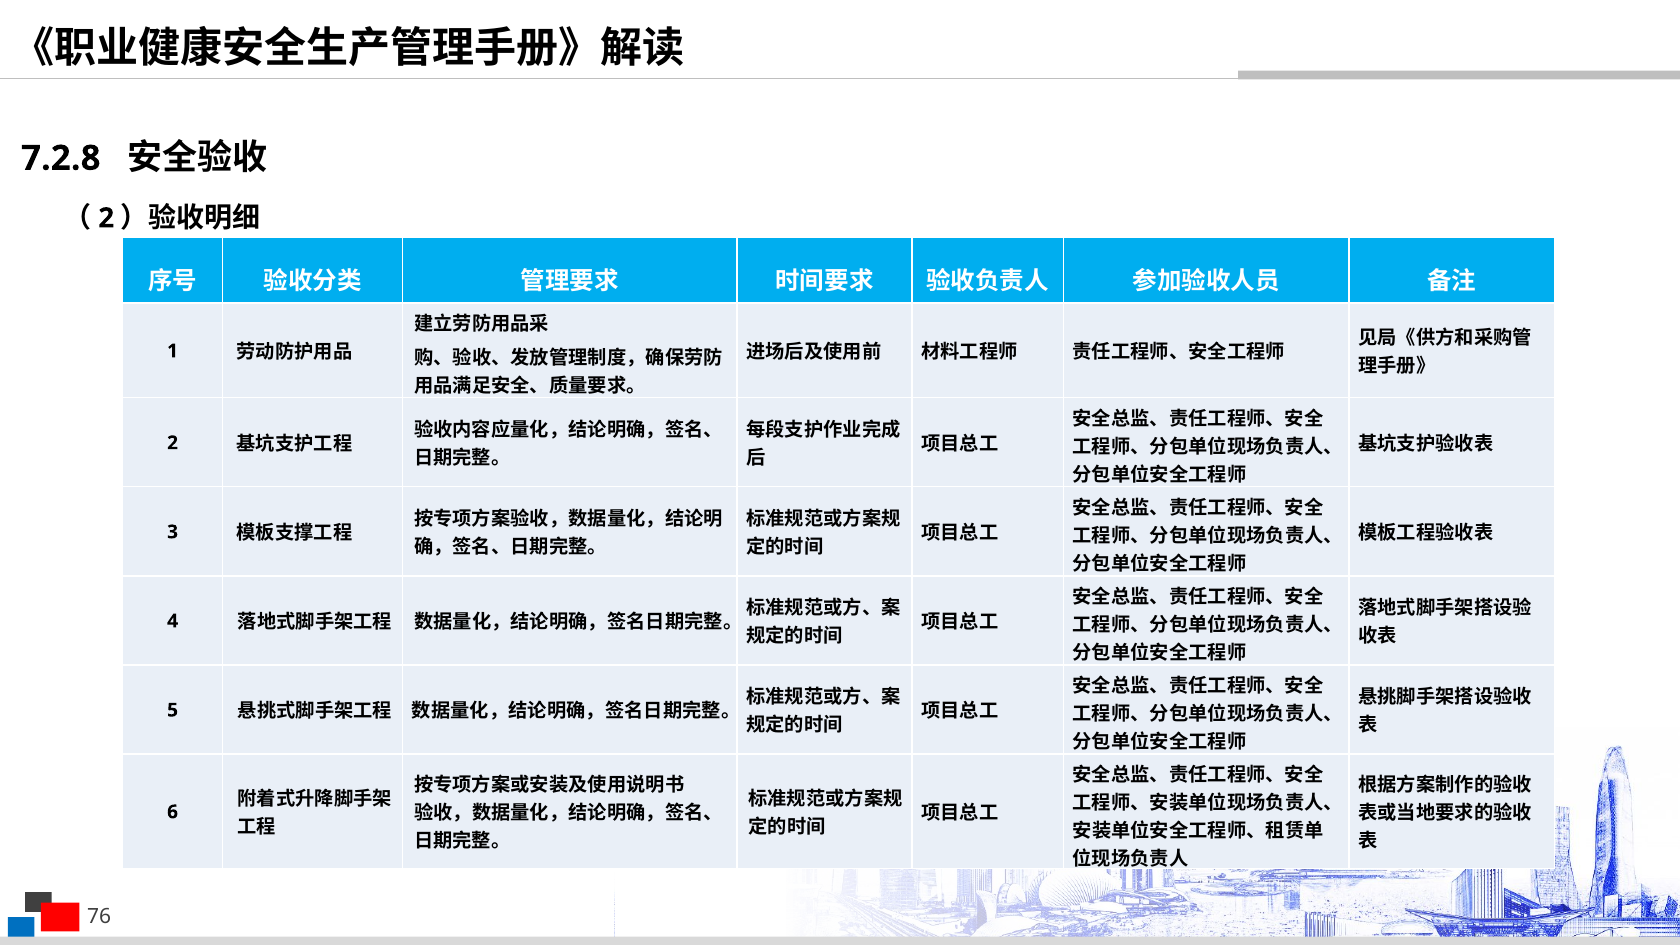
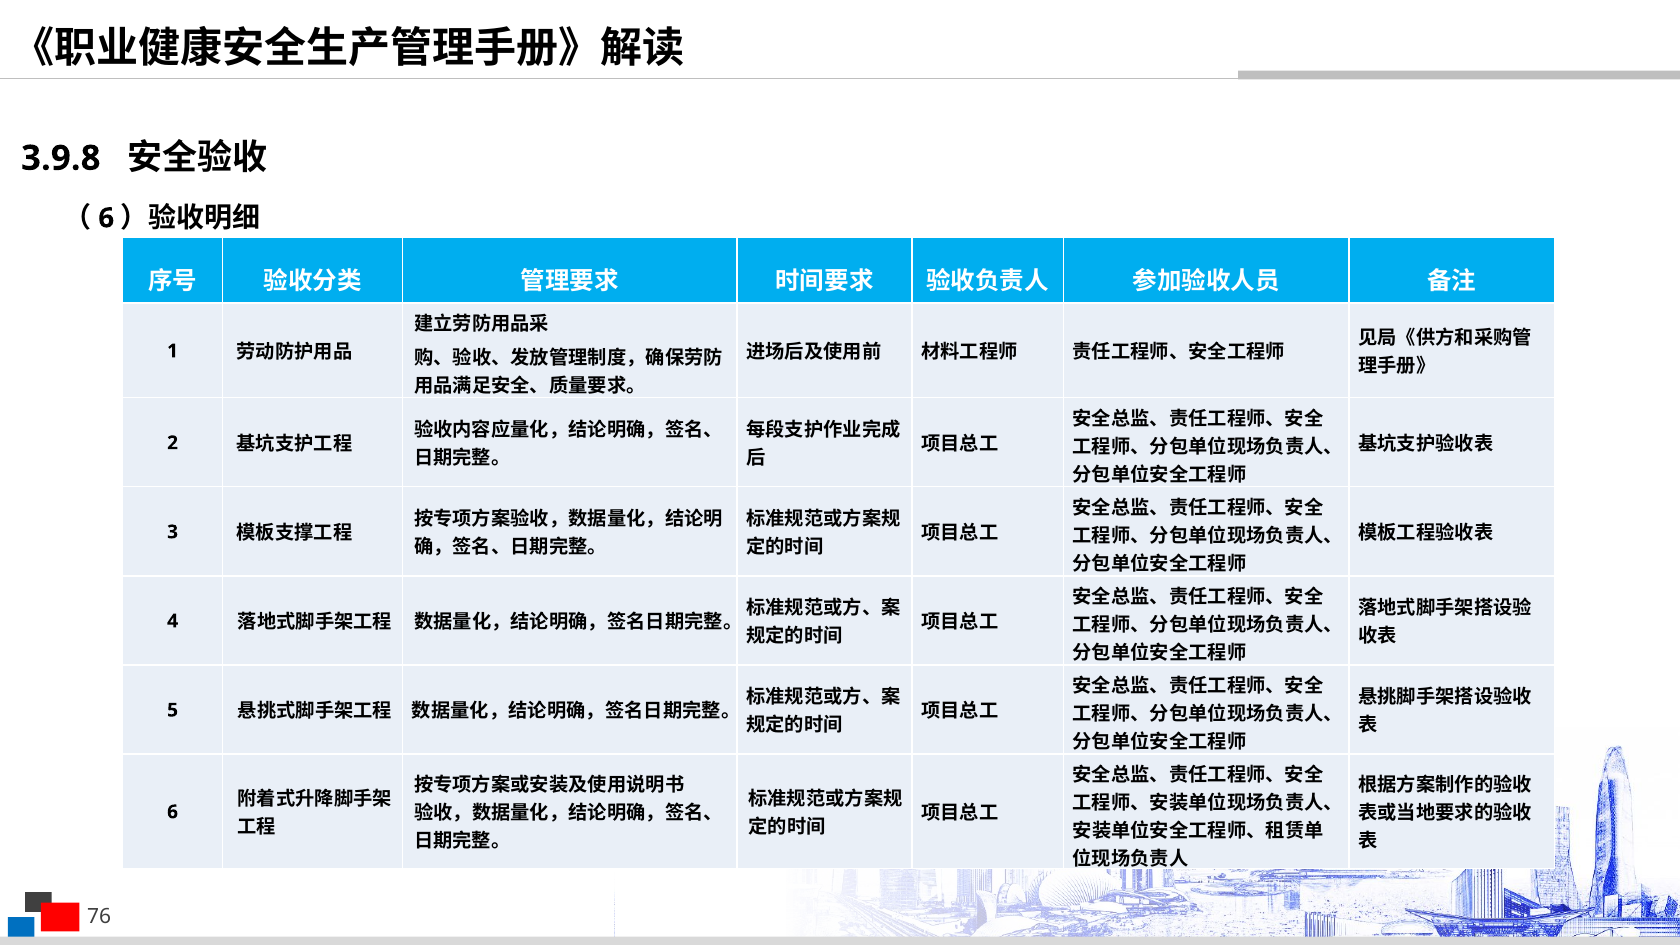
7.2.8: 7.2.8 -> 3.9.8
2 at (106, 218): 2 -> 6
